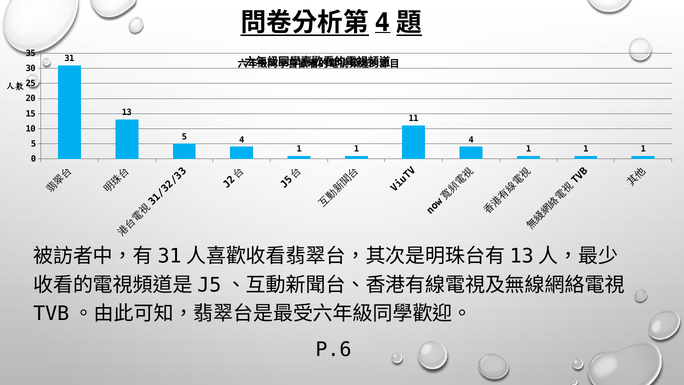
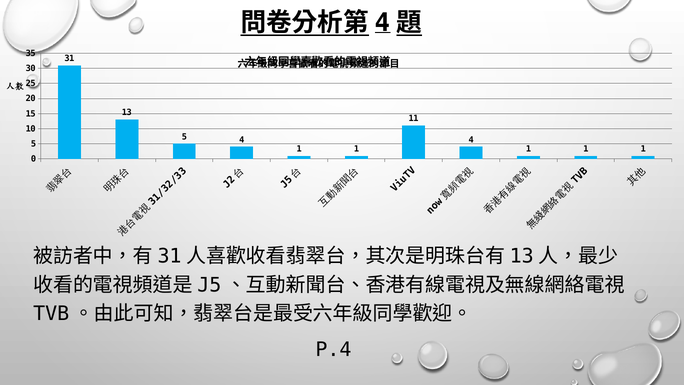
P.6: P.6 -> P.4
